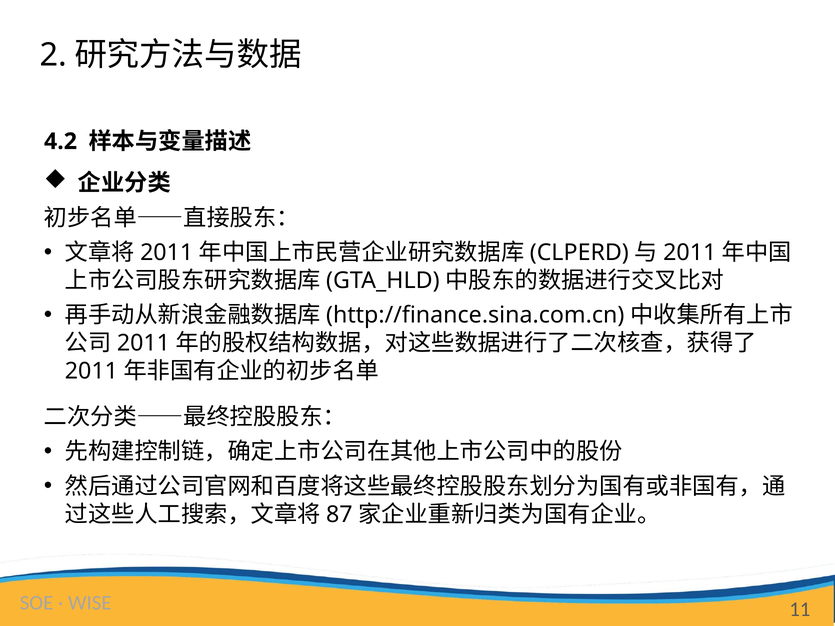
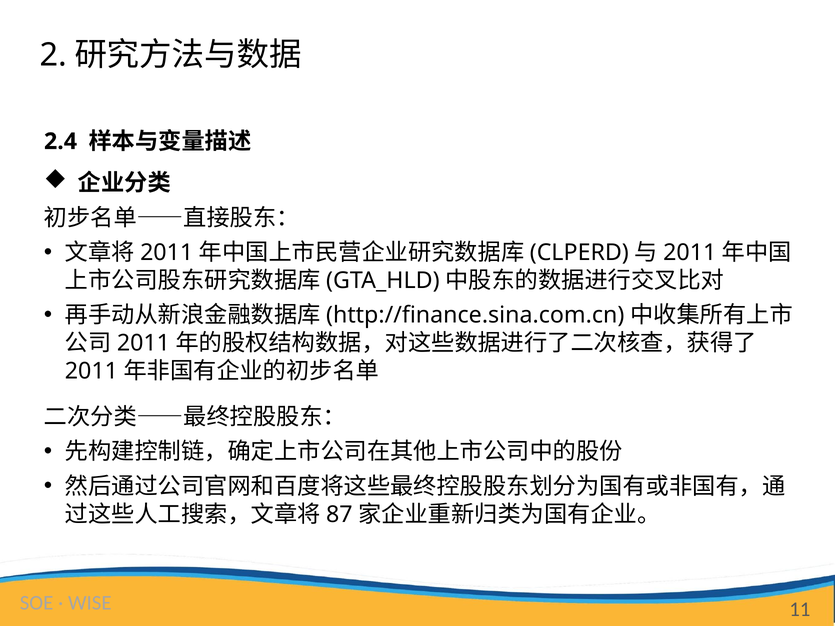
4.2: 4.2 -> 2.4
